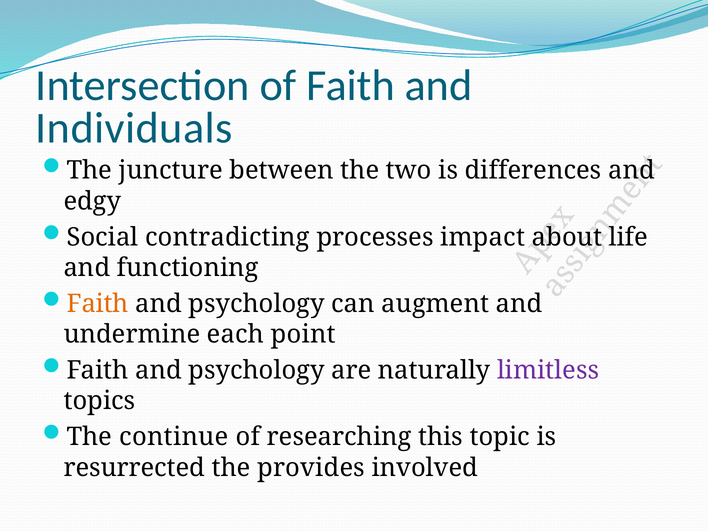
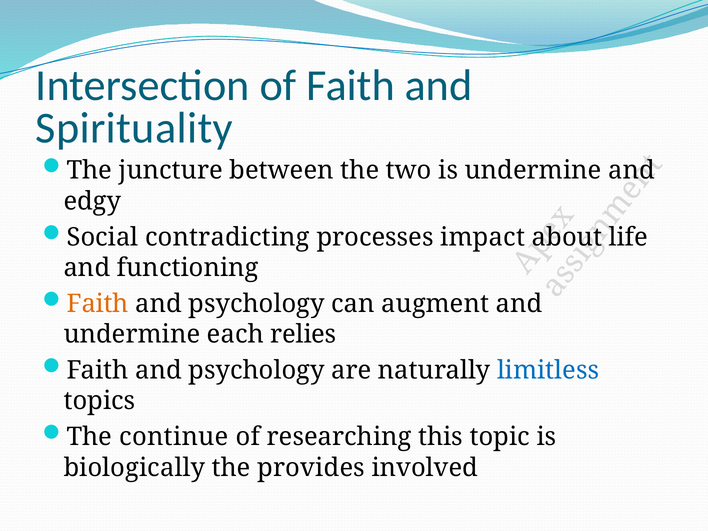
Individuals: Individuals -> Spirituality
is differences: differences -> undermine
point: point -> relies
limitless colour: purple -> blue
resurrected: resurrected -> biologically
